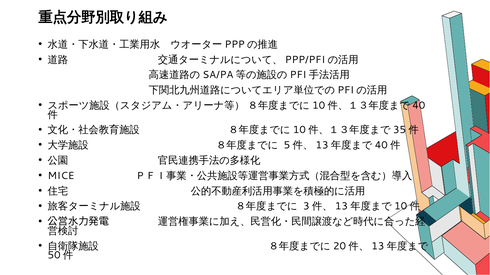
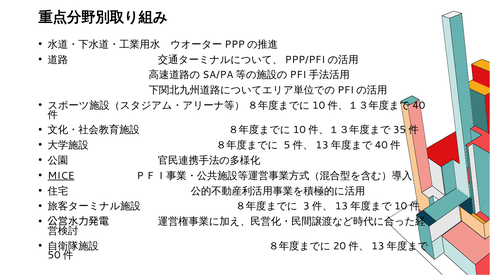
MICE underline: none -> present
